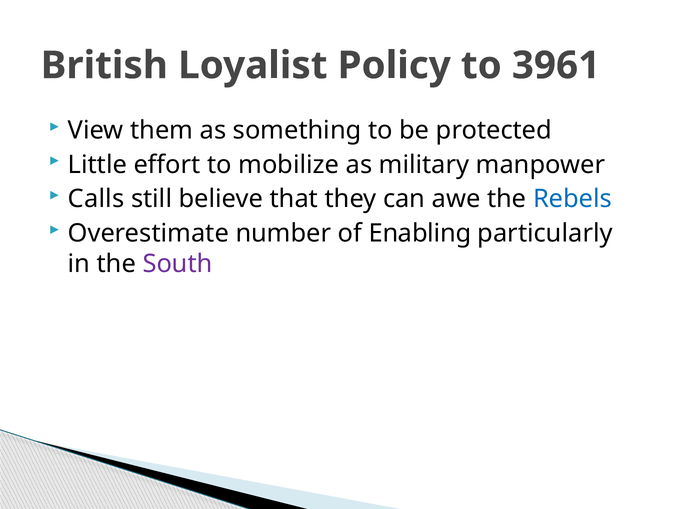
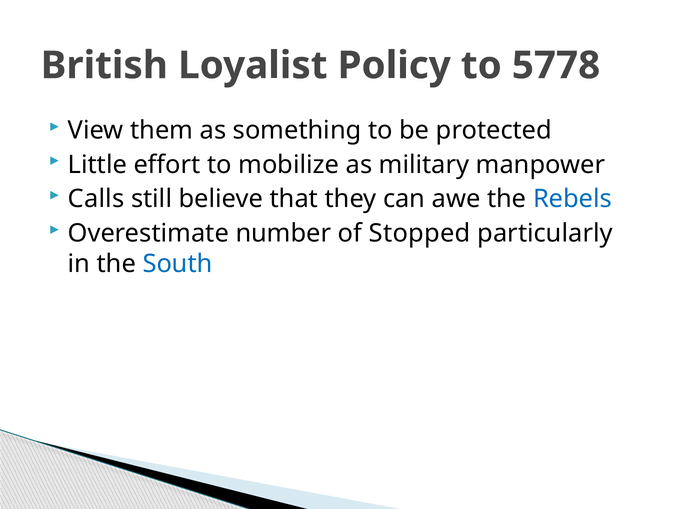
3961: 3961 -> 5778
Enabling: Enabling -> Stopped
South colour: purple -> blue
